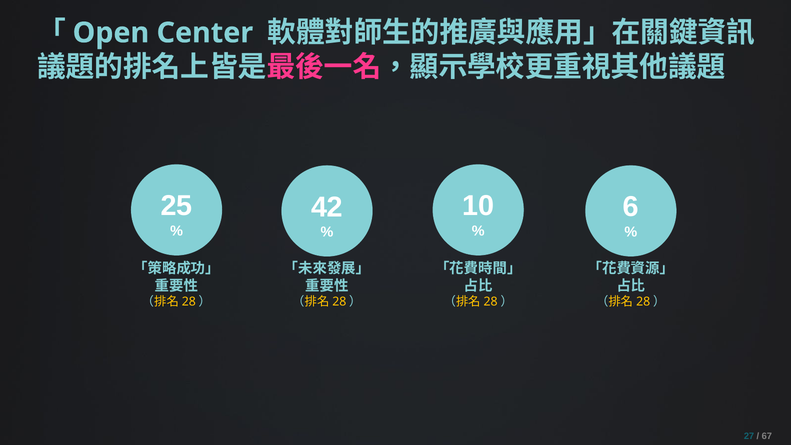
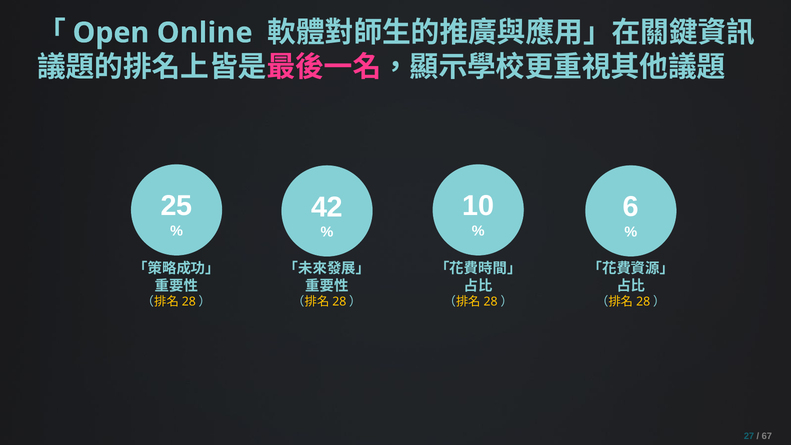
Center: Center -> Online
